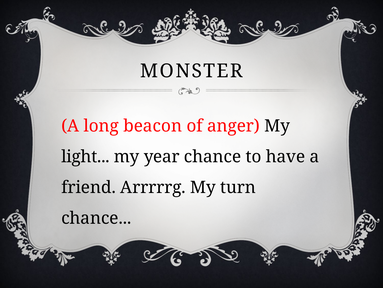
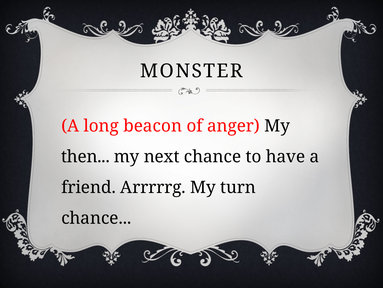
light: light -> then
year: year -> next
